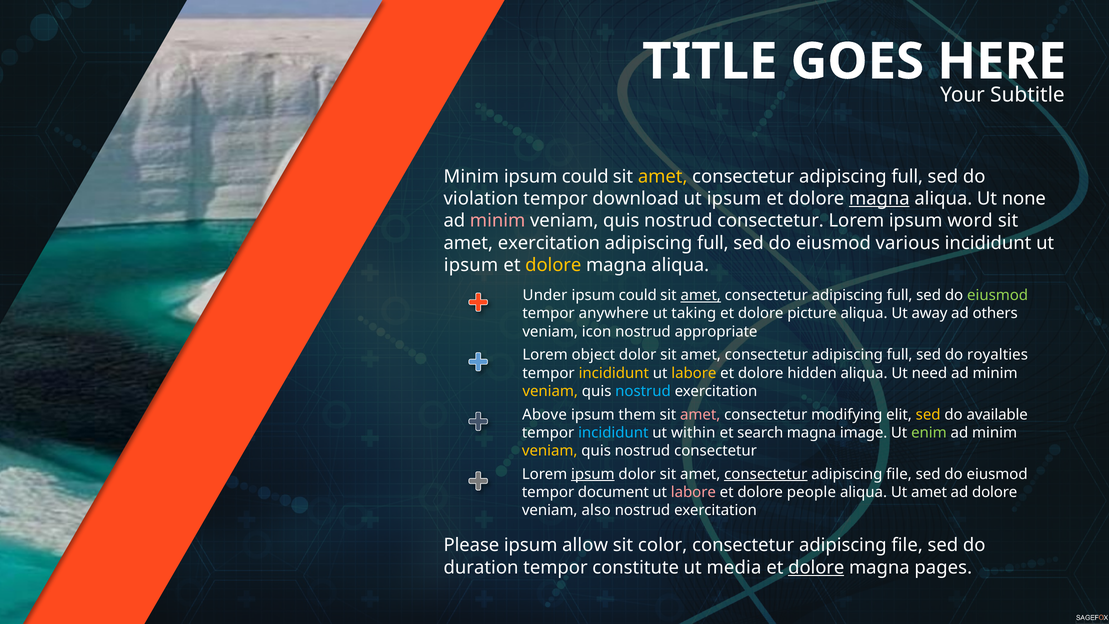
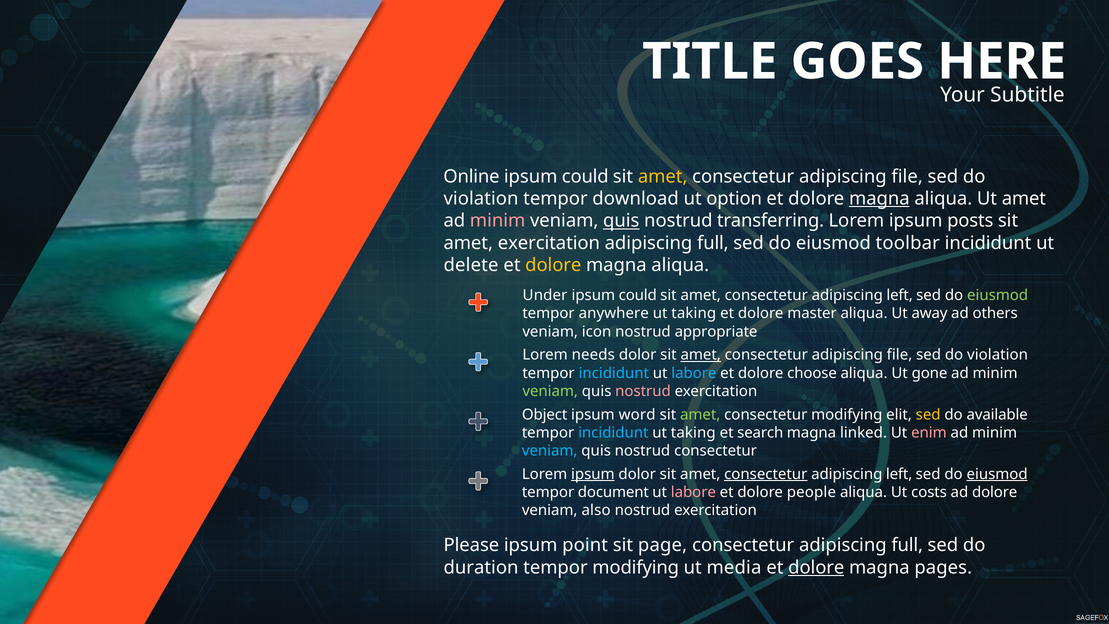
Minim at (471, 176): Minim -> Online
full at (907, 176): full -> file
ipsum at (734, 199): ipsum -> option
Ut none: none -> amet
quis at (621, 221) underline: none -> present
consectetur at (770, 221): consectetur -> transferring
word: word -> posts
various: various -> toolbar
ipsum at (471, 265): ipsum -> delete
amet at (701, 295) underline: present -> none
full at (900, 295): full -> left
picture: picture -> master
object: object -> needs
amet at (701, 355) underline: none -> present
full at (900, 355): full -> file
royalties at (998, 355): royalties -> violation
incididunt at (614, 373) colour: yellow -> light blue
labore at (694, 373) colour: yellow -> light blue
hidden: hidden -> choose
need: need -> gone
veniam at (550, 391) colour: yellow -> light green
nostrud at (643, 391) colour: light blue -> pink
Above: Above -> Object
them: them -> word
amet at (700, 414) colour: pink -> light green
within at (693, 432): within -> taking
image: image -> linked
enim colour: light green -> pink
veniam at (550, 451) colour: yellow -> light blue
file at (899, 474): file -> left
eiusmod at (997, 474) underline: none -> present
Ut amet: amet -> costs
allow: allow -> point
color: color -> page
file at (907, 545): file -> full
tempor constitute: constitute -> modifying
